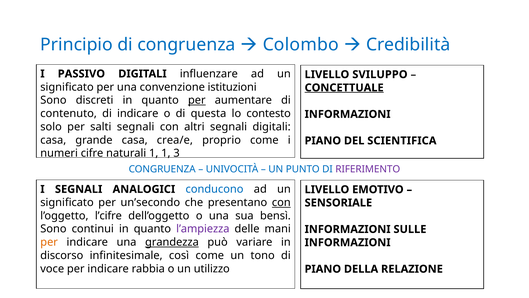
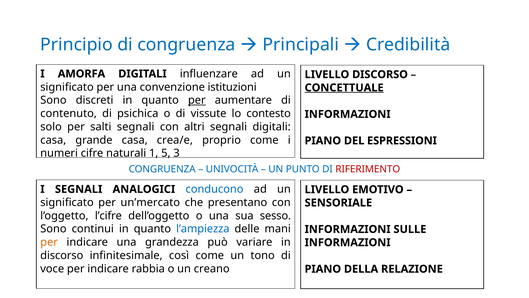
Colombo: Colombo -> Principali
PASSIVO: PASSIVO -> AMORFA
LIVELLO SVILUPPO: SVILUPPO -> DISCORSO
di indicare: indicare -> psichica
questa: questa -> vissute
SCIENTIFICA: SCIENTIFICA -> ESPRESSIONI
1 1: 1 -> 5
RIFERIMENTO colour: purple -> red
un’secondo: un’secondo -> un’mercato
con at (281, 202) underline: present -> none
bensì: bensì -> sesso
l’ampiezza colour: purple -> blue
grandezza underline: present -> none
utilizzo: utilizzo -> creano
